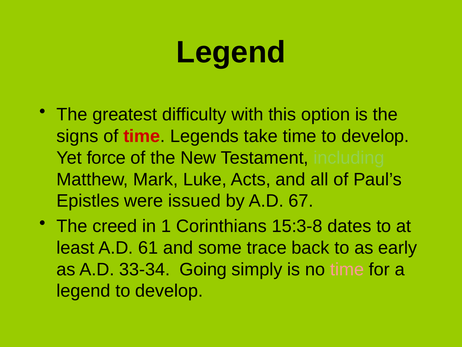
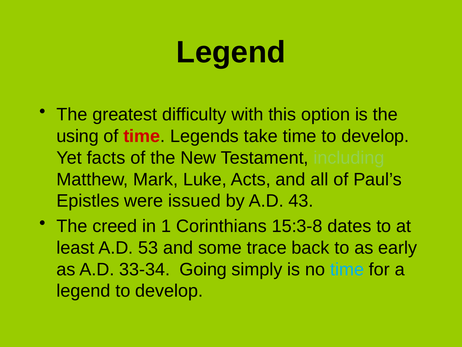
signs: signs -> using
force: force -> facts
67: 67 -> 43
61: 61 -> 53
time at (347, 269) colour: pink -> light blue
